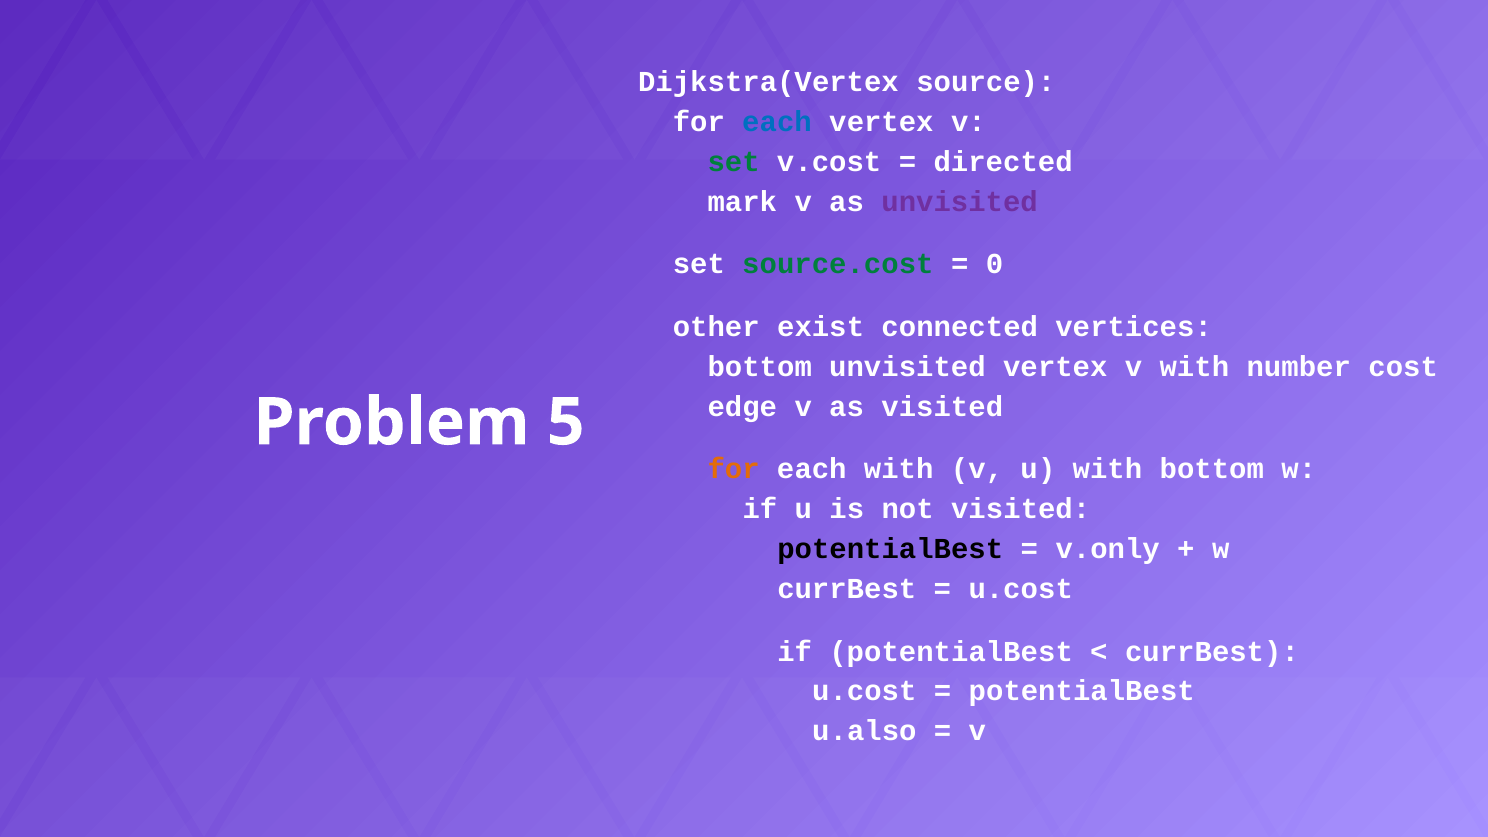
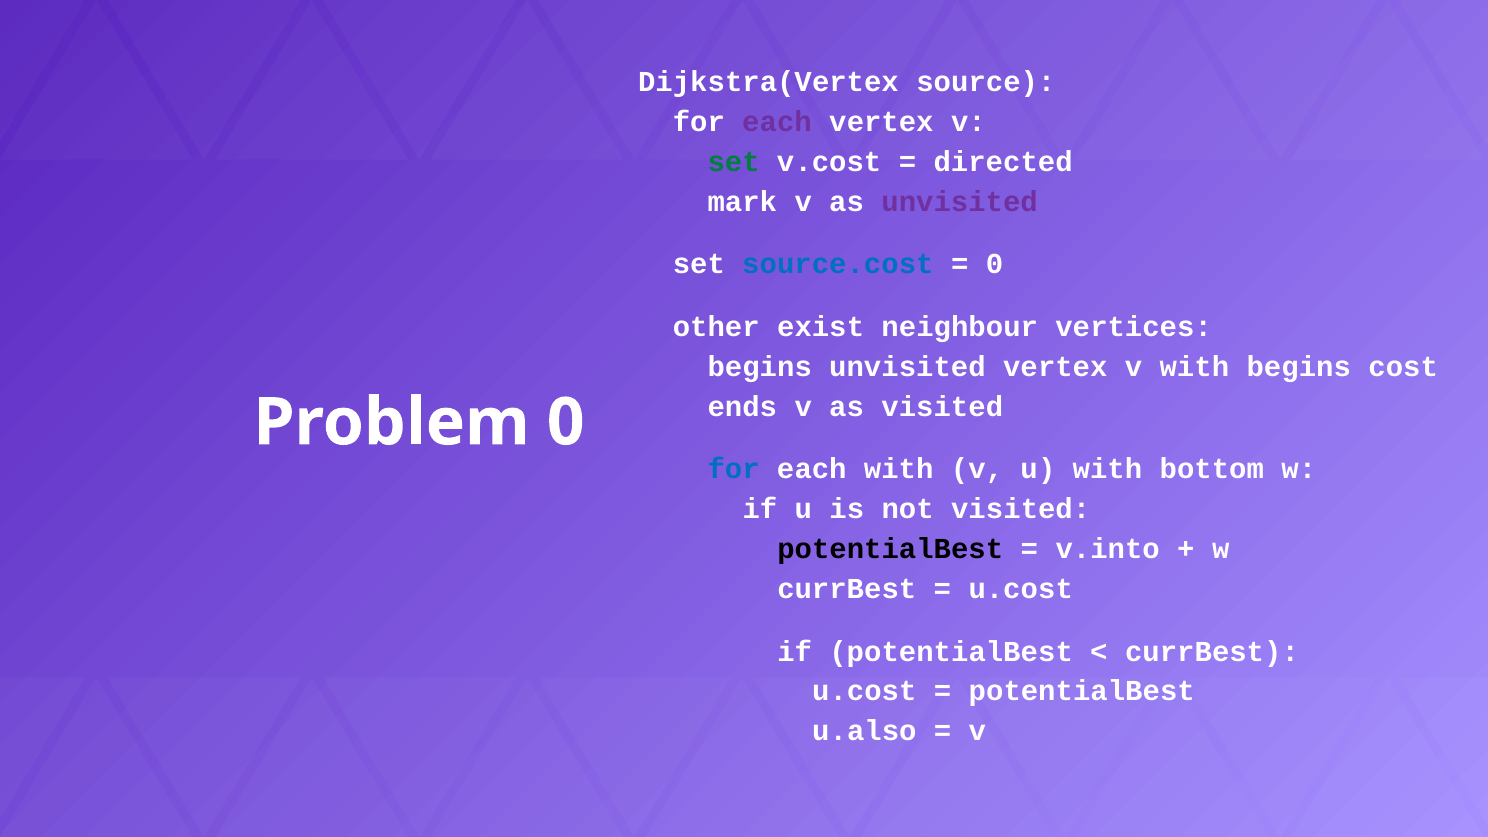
each at (777, 122) colour: blue -> purple
source.cost colour: green -> blue
connected: connected -> neighbour
bottom at (760, 367): bottom -> begins
with number: number -> begins
edge: edge -> ends
Problem 5: 5 -> 0
for at (734, 469) colour: orange -> blue
v.only: v.only -> v.into
